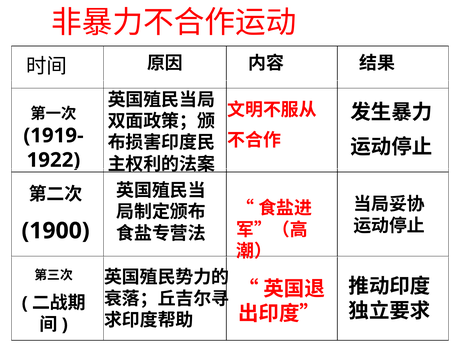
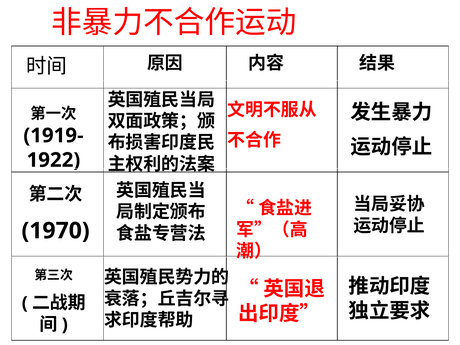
1900: 1900 -> 1970
